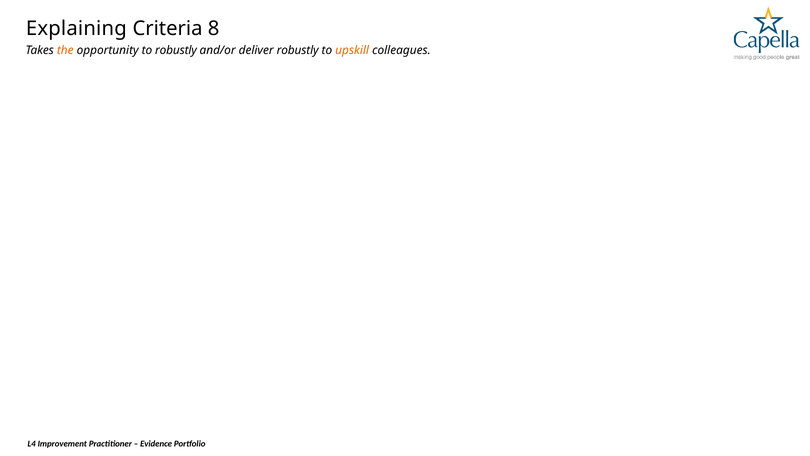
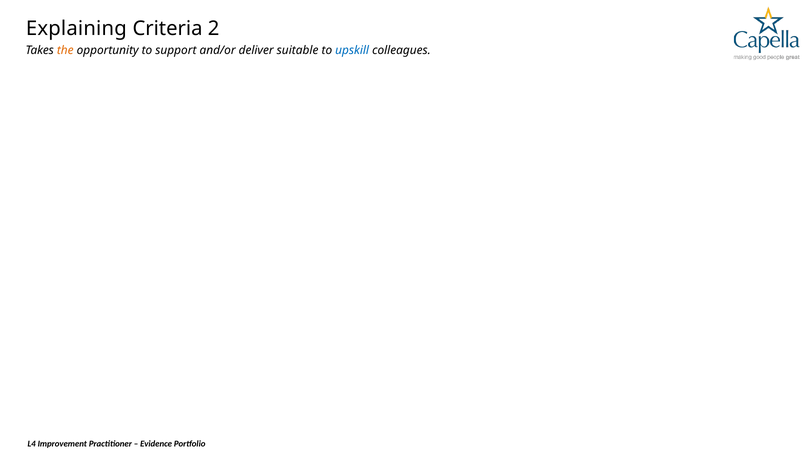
8: 8 -> 2
to robustly: robustly -> support
deliver robustly: robustly -> suitable
upskill colour: orange -> blue
